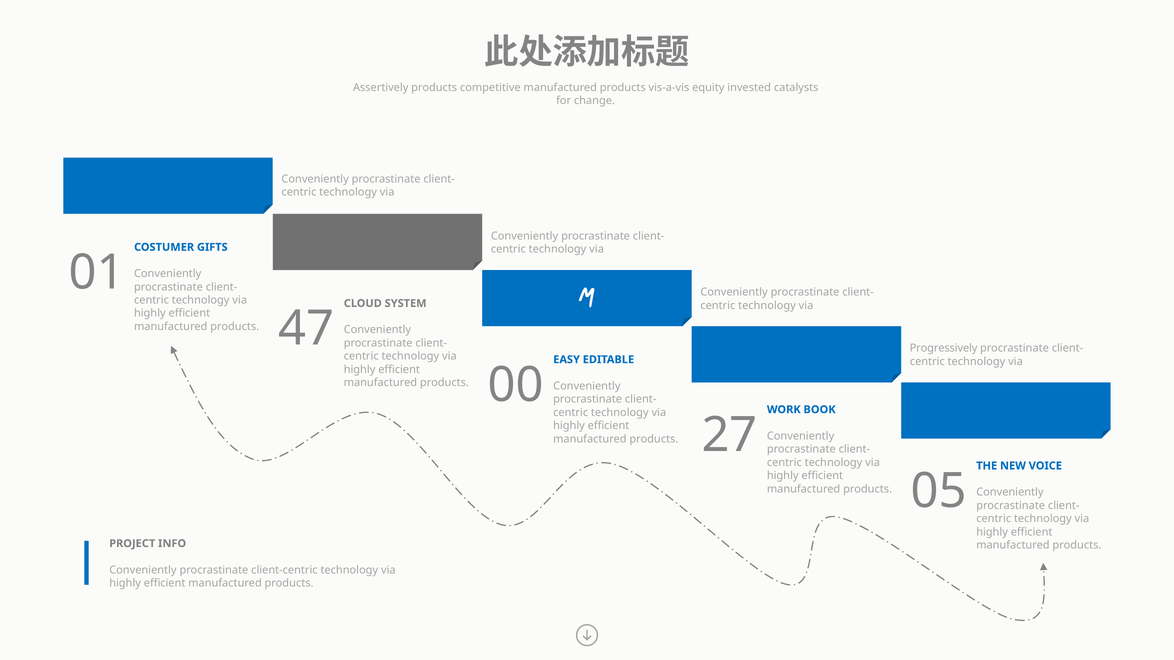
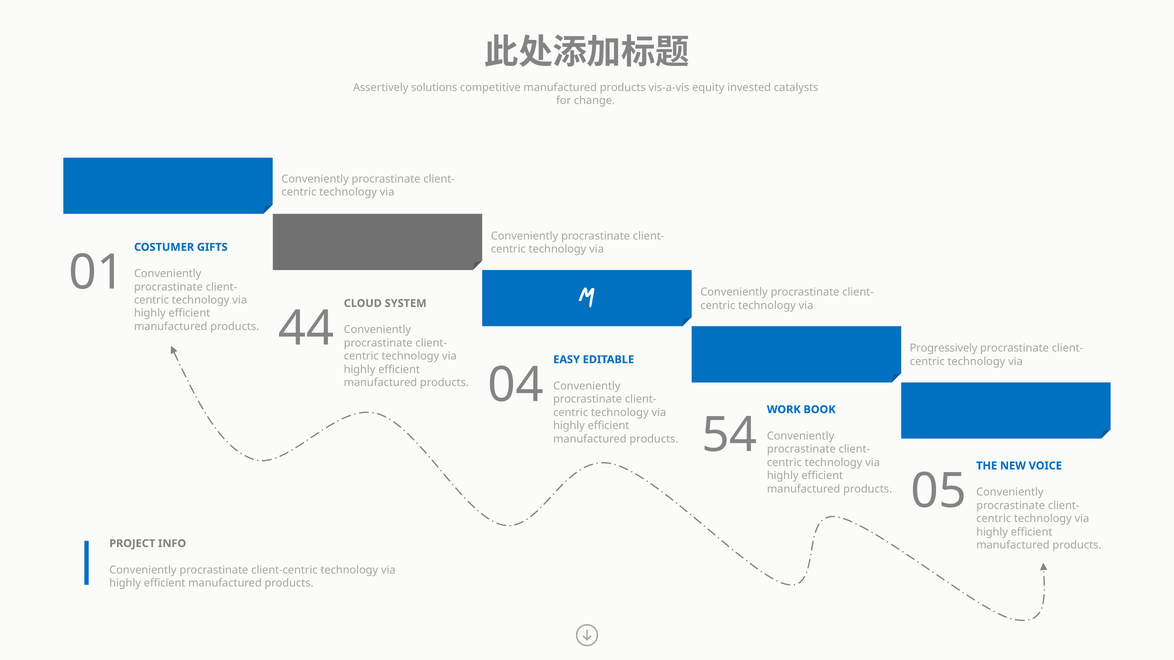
Assertively products: products -> solutions
47: 47 -> 44
00: 00 -> 04
27: 27 -> 54
